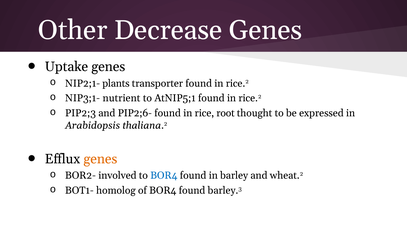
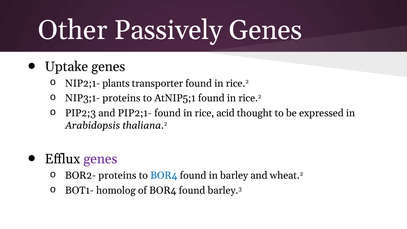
Decrease: Decrease -> Passively
NIP3;1- nutrient: nutrient -> proteins
PIP2;6-: PIP2;6- -> PIP2;1-
root: root -> acid
genes at (100, 159) colour: orange -> purple
BOR2- involved: involved -> proteins
